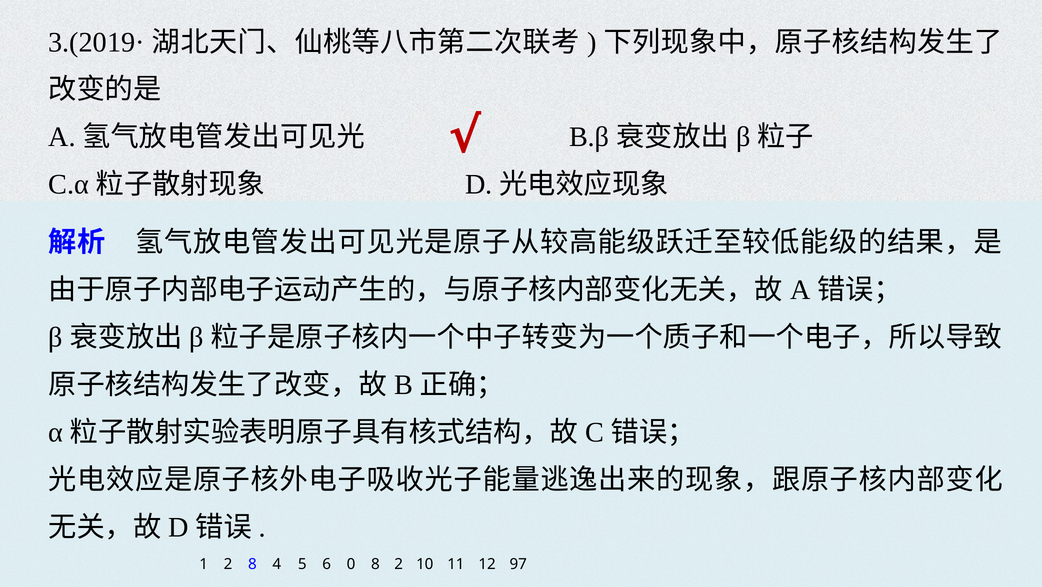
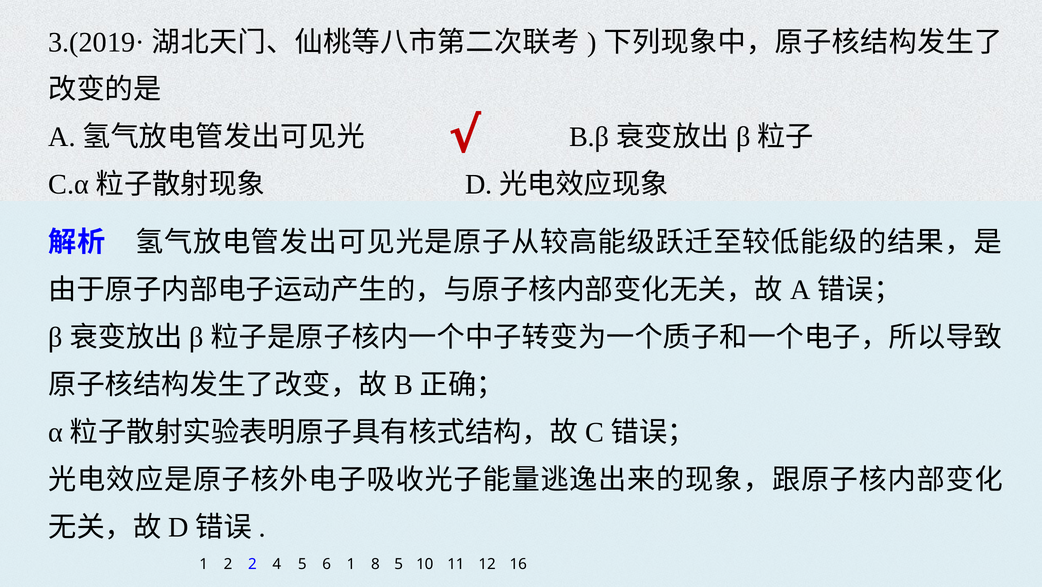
2 8: 8 -> 2
6 0: 0 -> 1
8 2: 2 -> 5
97: 97 -> 16
